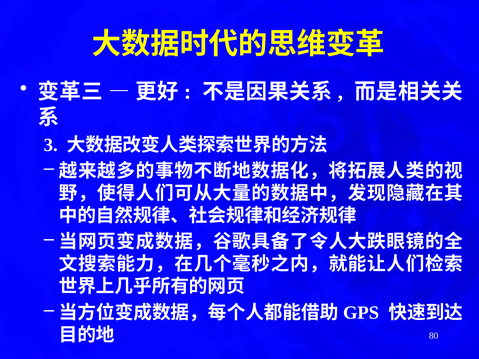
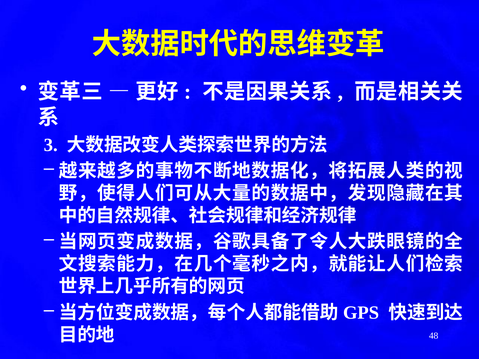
80: 80 -> 48
